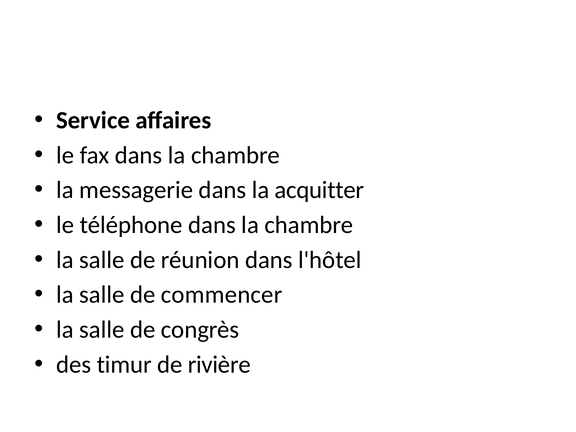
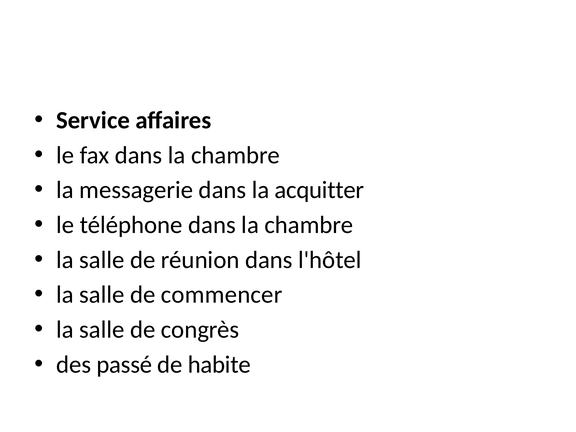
timur: timur -> passé
rivière: rivière -> habite
